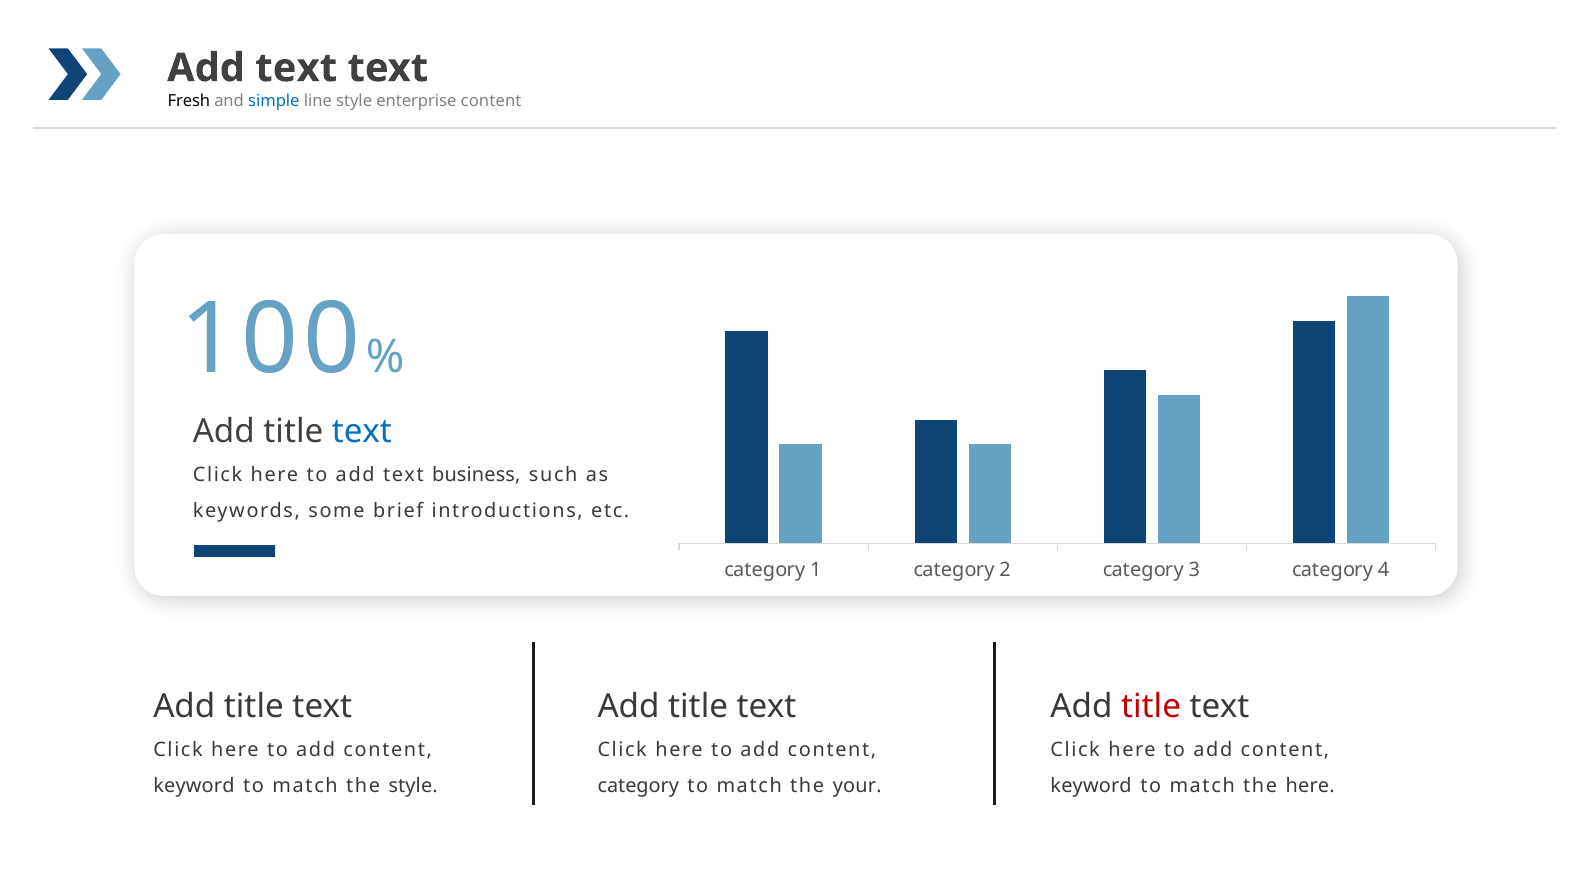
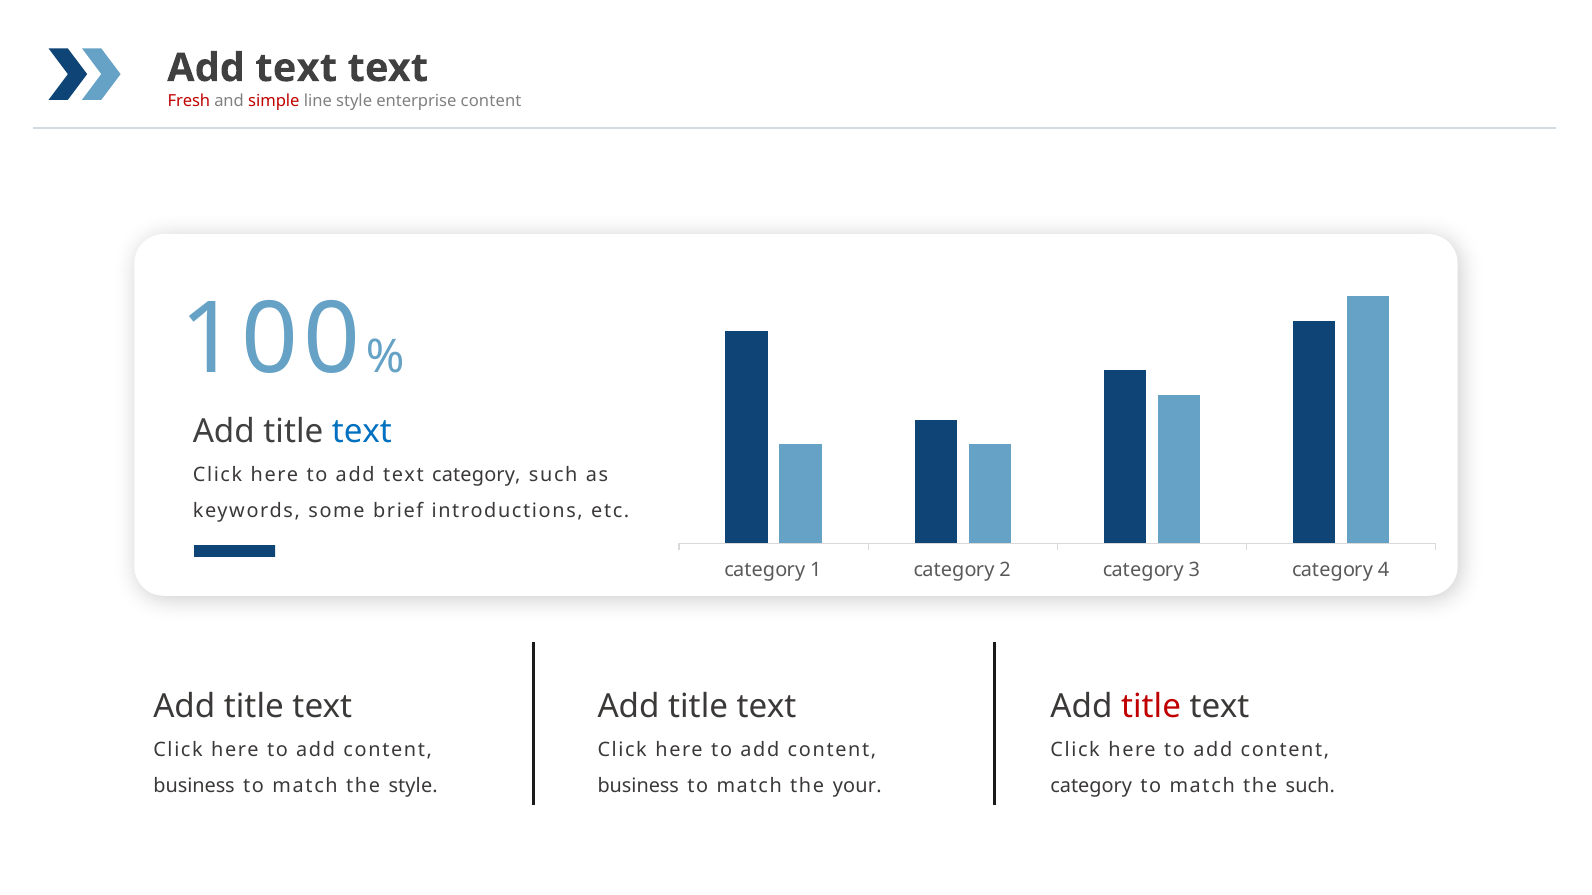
Fresh colour: black -> red
simple colour: blue -> red
text business: business -> category
keyword at (194, 786): keyword -> business
category at (638, 786): category -> business
keyword at (1091, 786): keyword -> category
the here: here -> such
